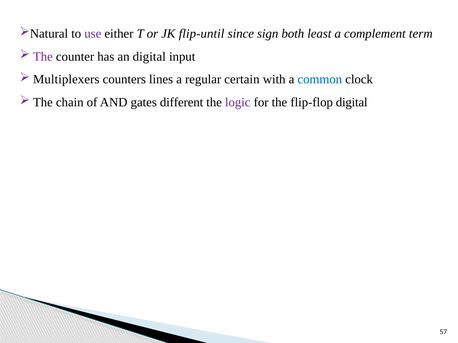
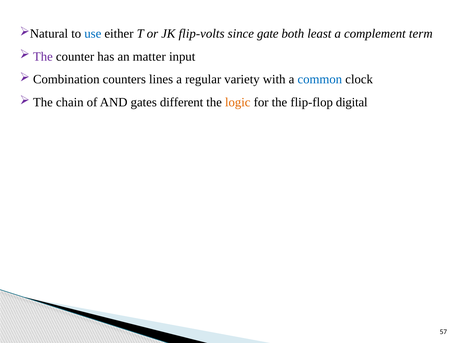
use colour: purple -> blue
flip-until: flip-until -> flip-volts
sign: sign -> gate
an digital: digital -> matter
Multiplexers: Multiplexers -> Combination
certain: certain -> variety
logic colour: purple -> orange
